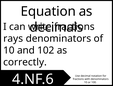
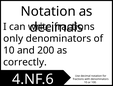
Equation at (48, 11): Equation -> Notation
rays: rays -> only
102: 102 -> 200
